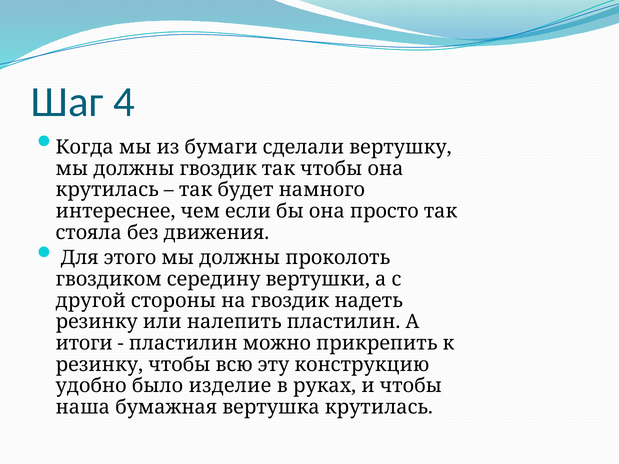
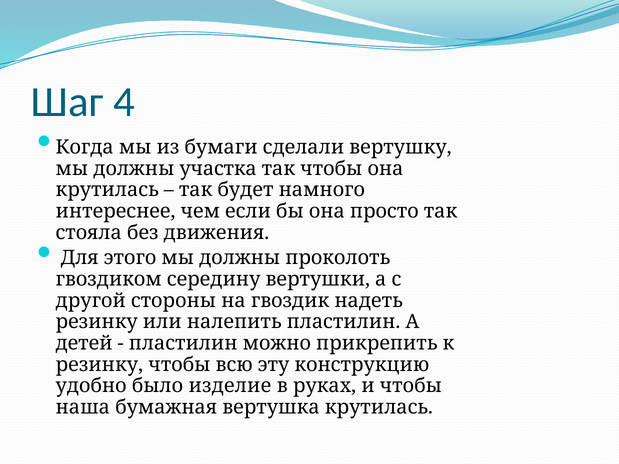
должны гвоздик: гвоздик -> участка
итоги: итоги -> детей
